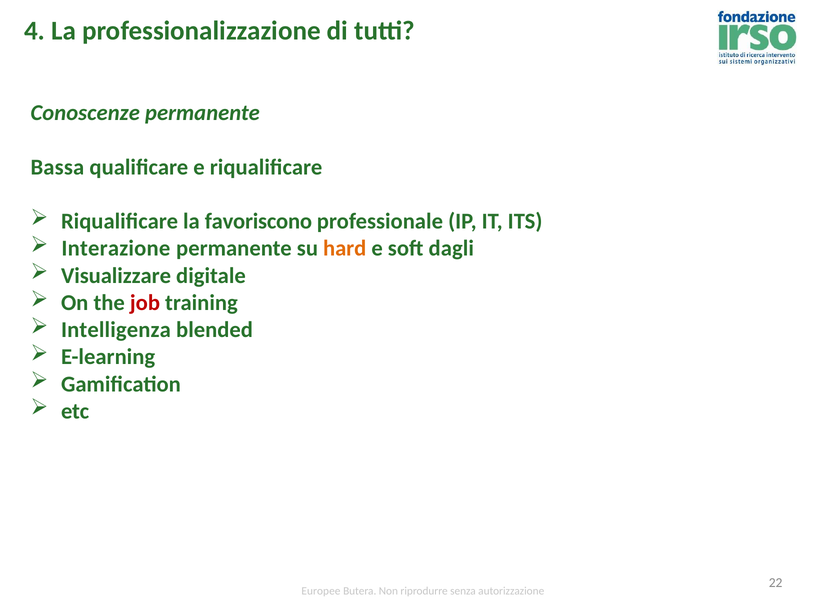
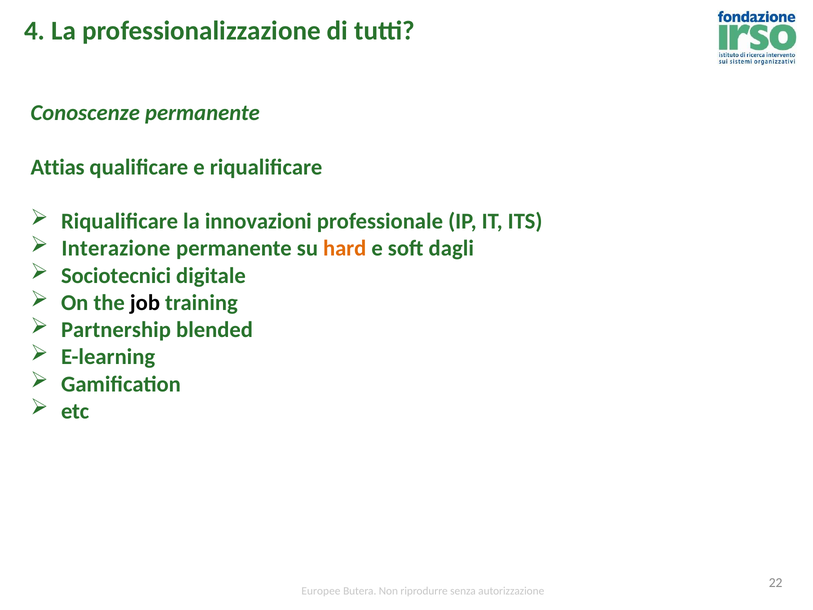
Bassa: Bassa -> Attias
favoriscono: favoriscono -> innovazioni
Visualizzare: Visualizzare -> Sociotecnici
job colour: red -> black
Intelligenza: Intelligenza -> Partnership
